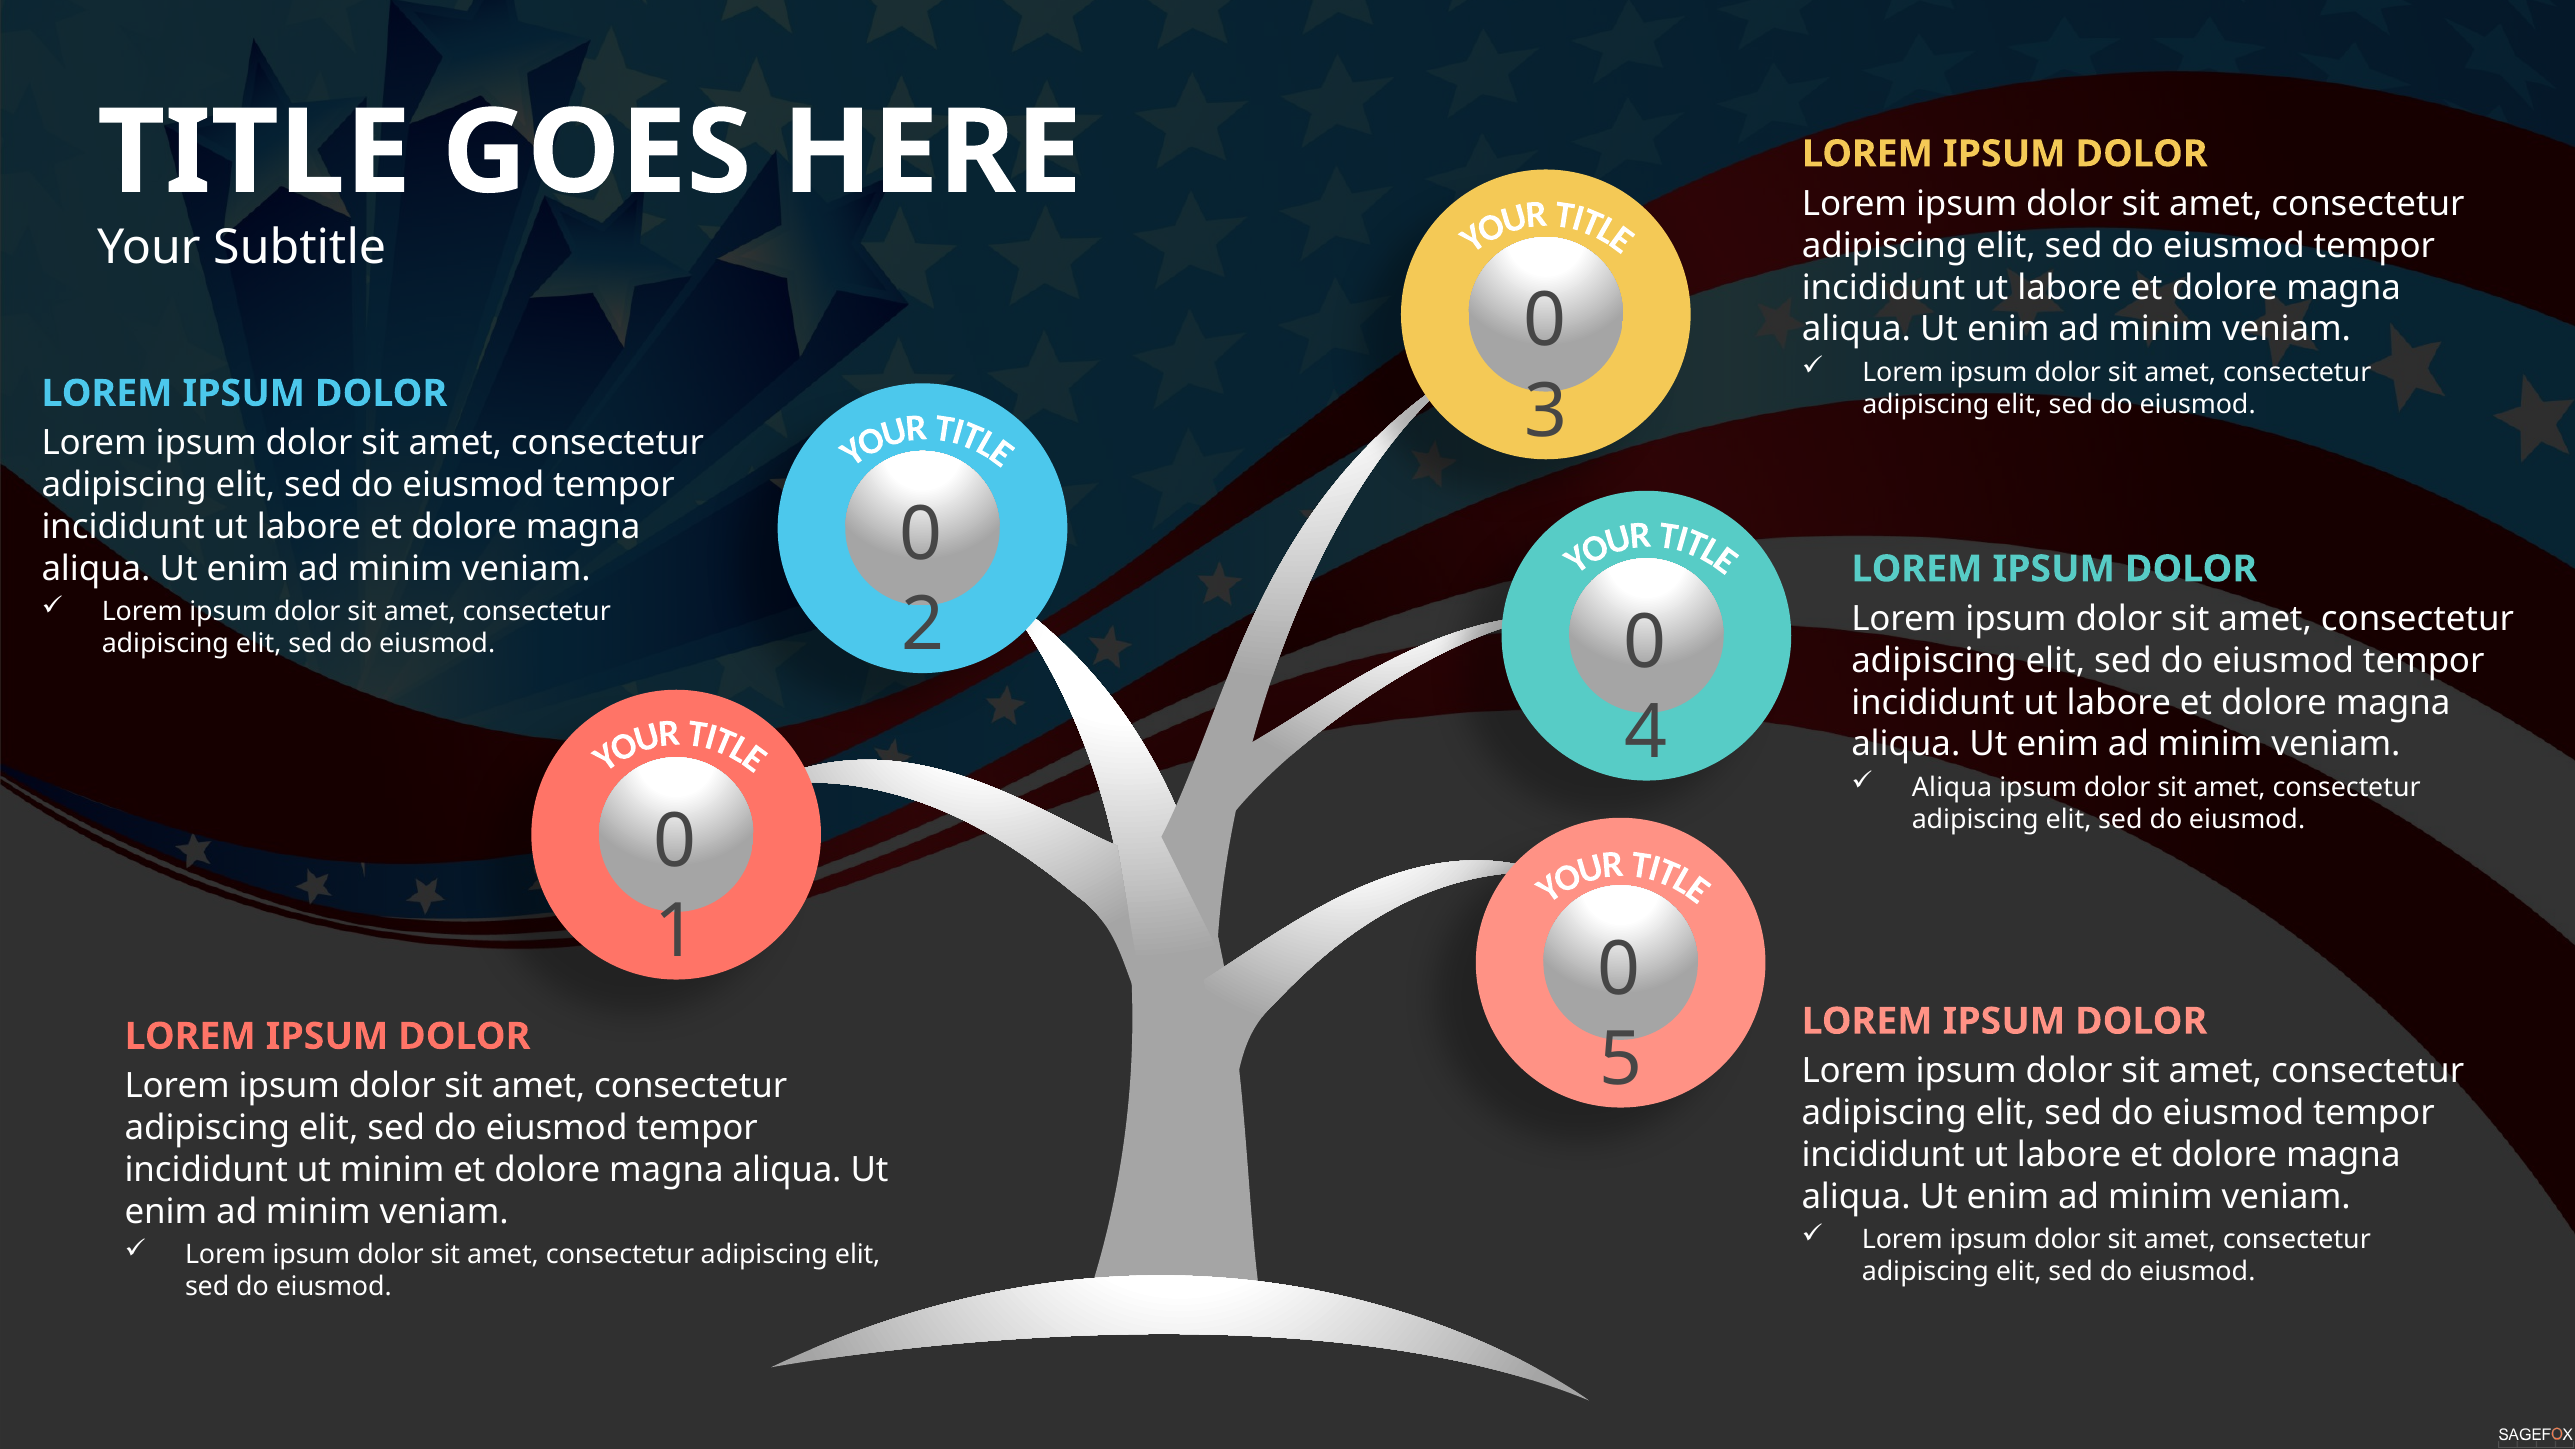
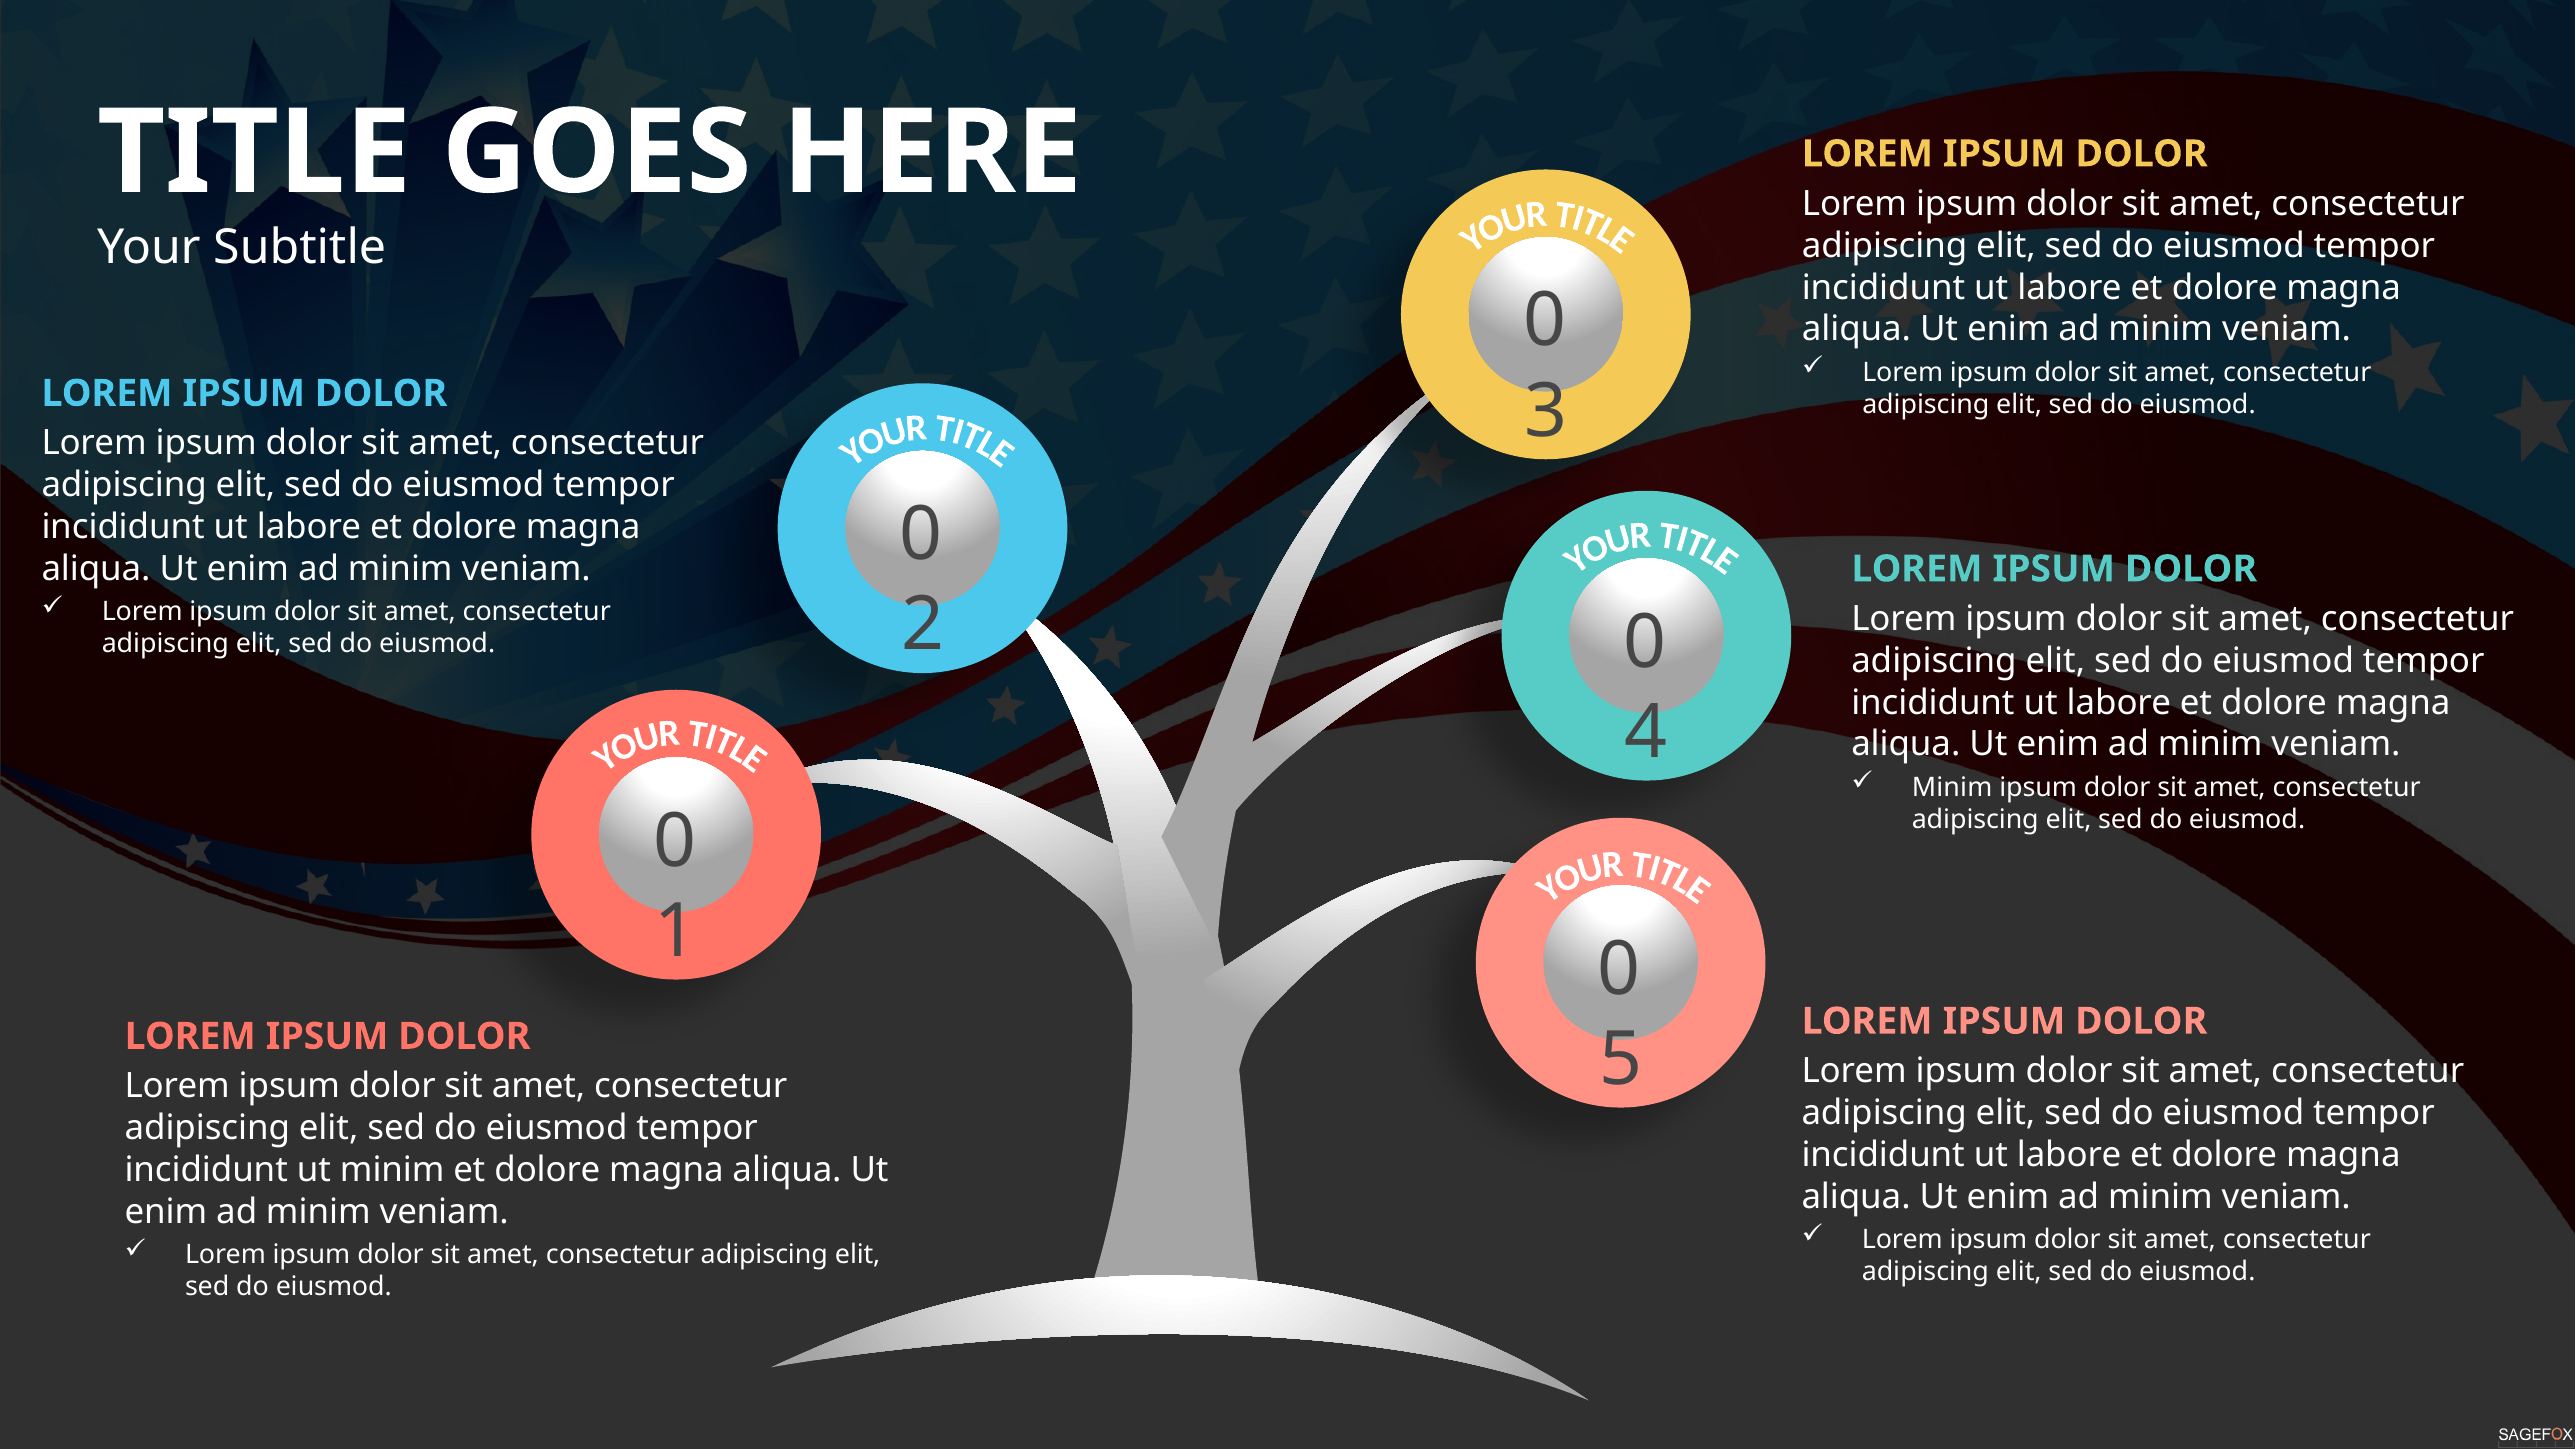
Aliqua at (1952, 787): Aliqua -> Minim
